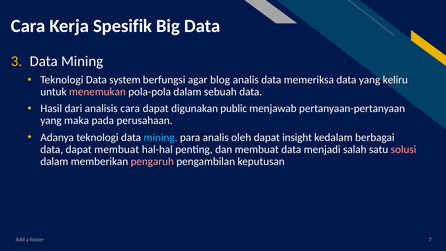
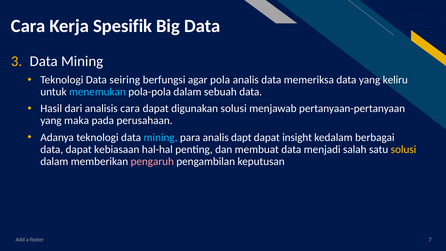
system: system -> seiring
blog: blog -> pola
menemukan colour: pink -> light blue
digunakan public: public -> solusi
oleh: oleh -> dapt
dapat membuat: membuat -> kebiasaan
solusi at (404, 149) colour: pink -> yellow
